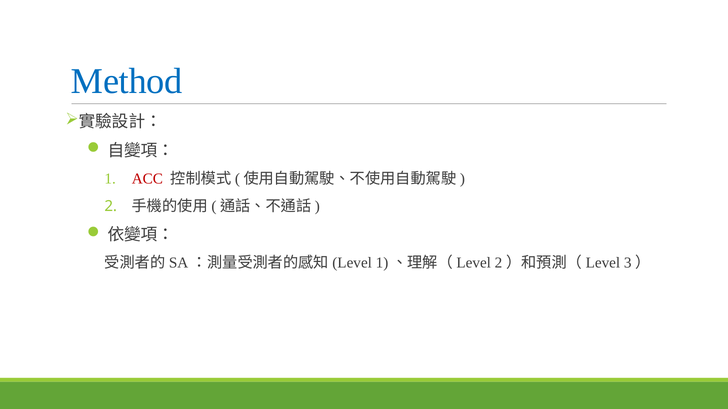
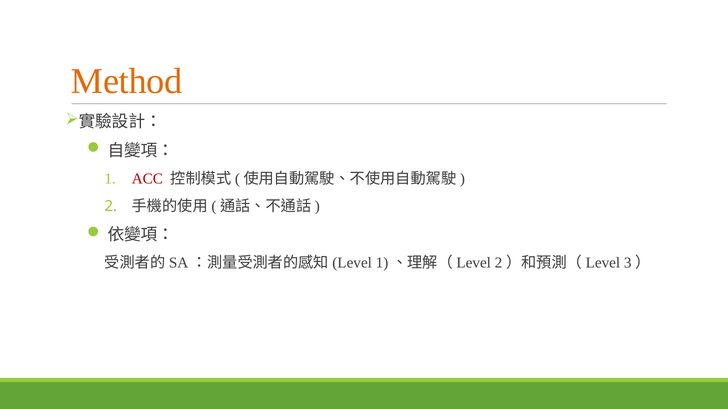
Method colour: blue -> orange
